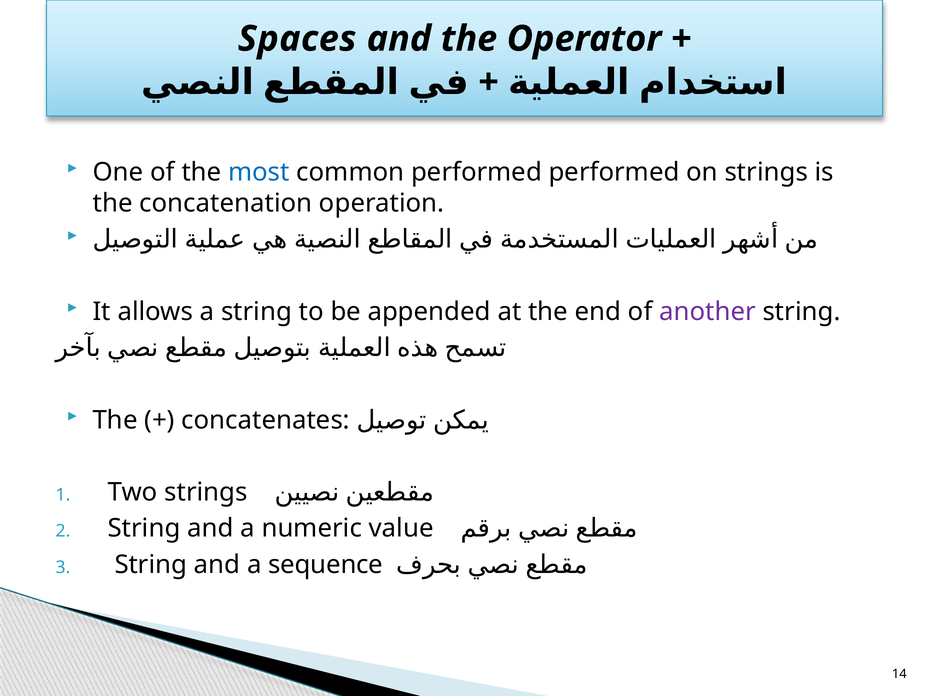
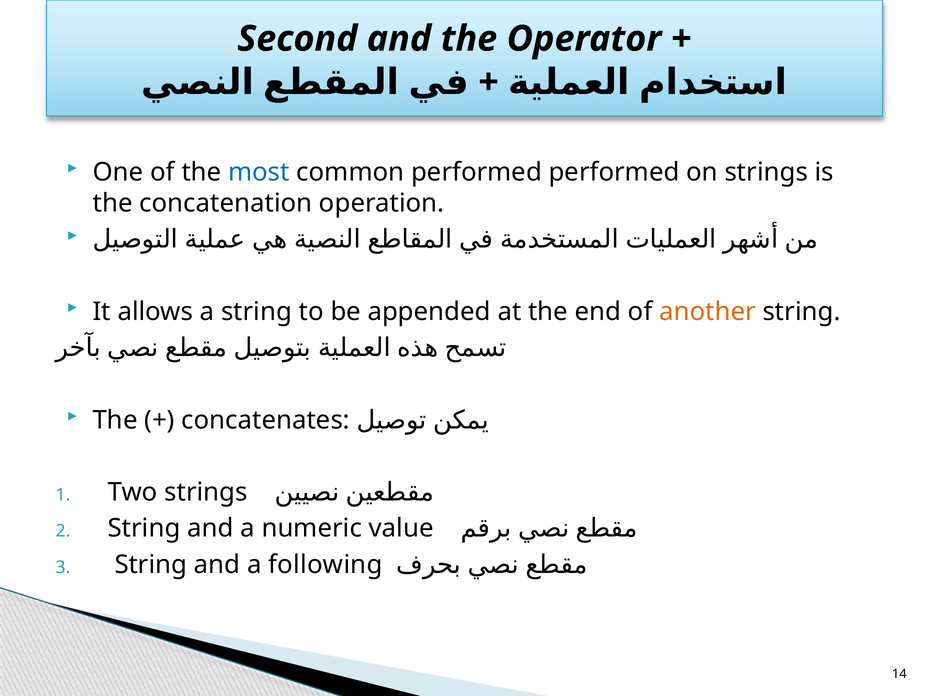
Spaces: Spaces -> Second
another colour: purple -> orange
sequence: sequence -> following
